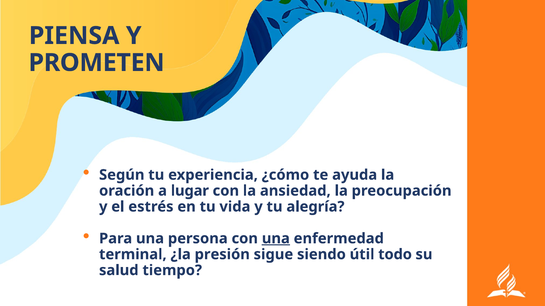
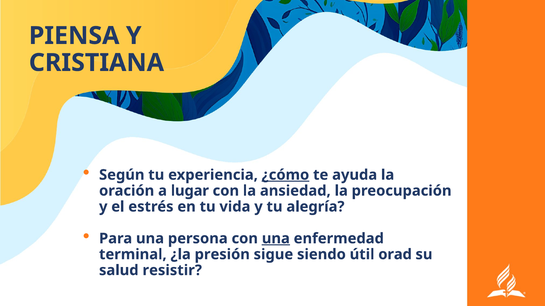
PROMETEN: PROMETEN -> CRISTIANA
¿cómo underline: none -> present
todo: todo -> orad
tiempo: tiempo -> resistir
